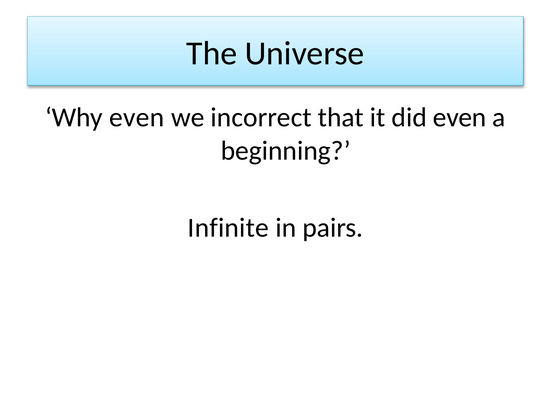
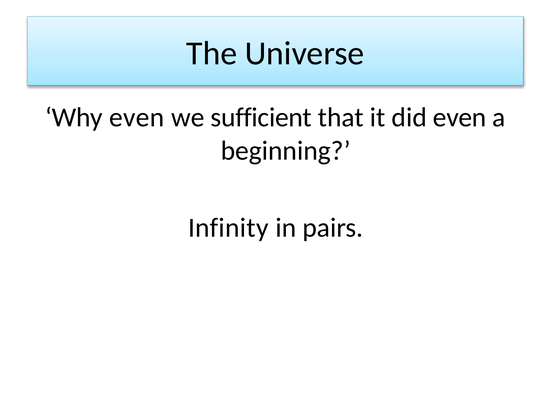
incorrect: incorrect -> sufficient
Infinite: Infinite -> Infinity
